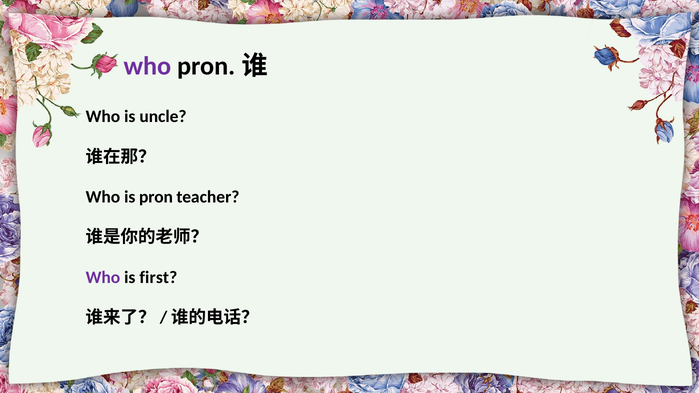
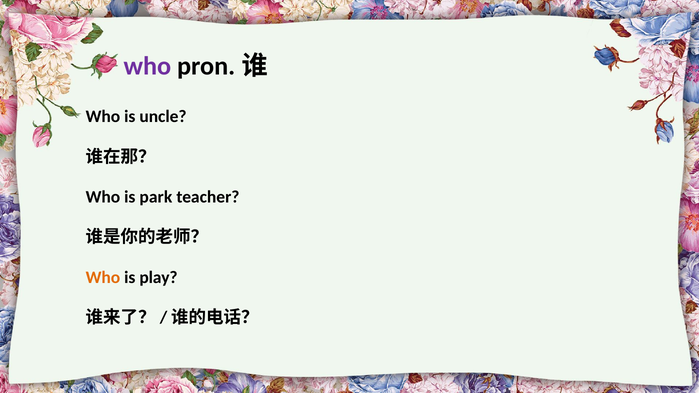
pron: pron -> park
Who at (103, 277) colour: purple -> orange
first: first -> play
